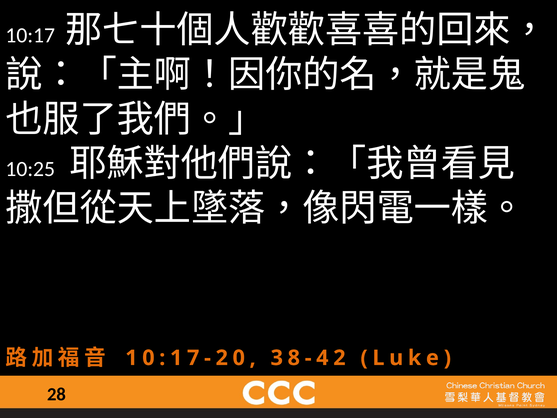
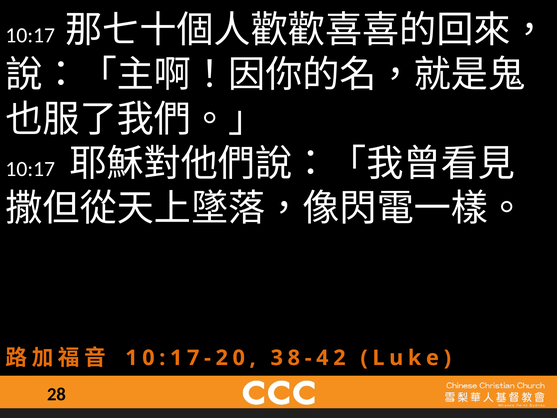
10:25 at (30, 169): 10:25 -> 10:17
